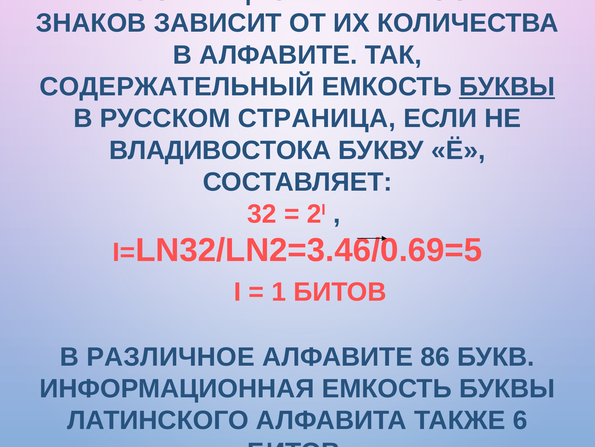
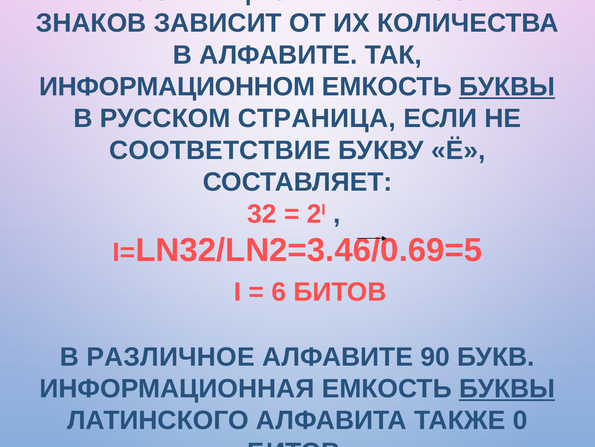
СОДЕРЖАТЕЛЬНЫЙ: СОДЕРЖАТЕЛЬНЫЙ -> ИНФОРМАЦИОННОМ
ВЛАДИВОСТОКА: ВЛАДИВОСТОКА -> СООТВЕТСТВИЕ
1: 1 -> 6
86: 86 -> 90
БУКВЫ at (507, 388) underline: none -> present
6: 6 -> 0
